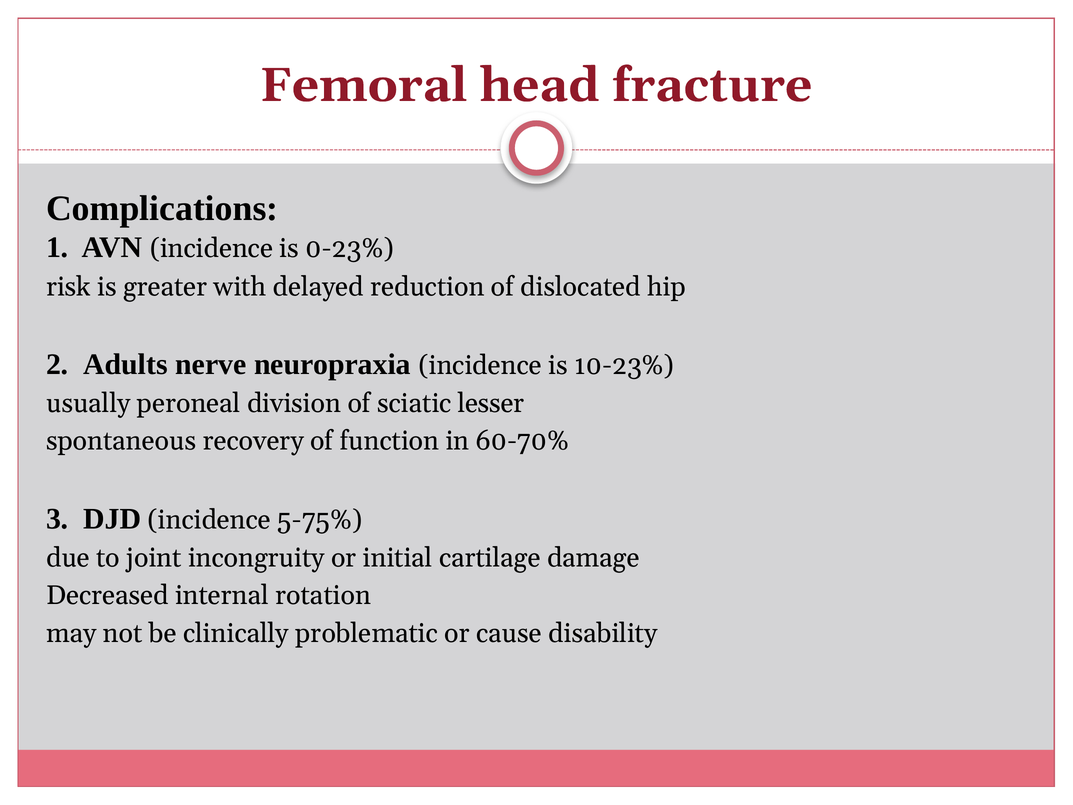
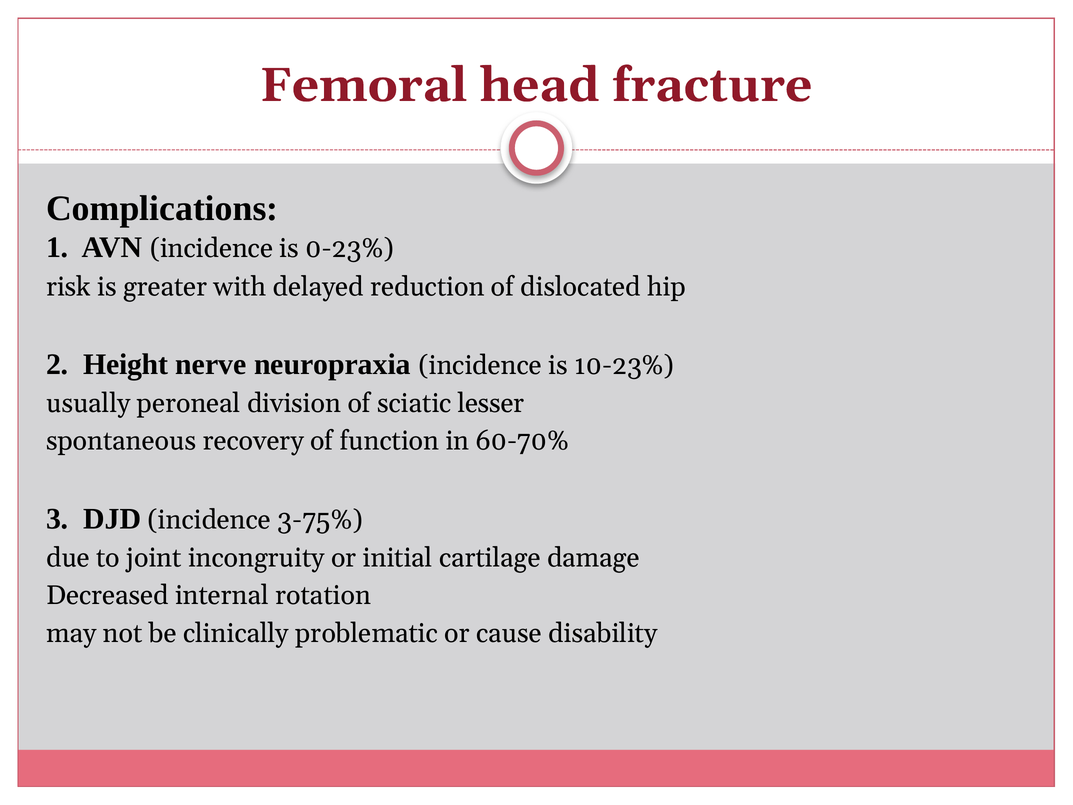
Adults: Adults -> Height
5-75%: 5-75% -> 3-75%
